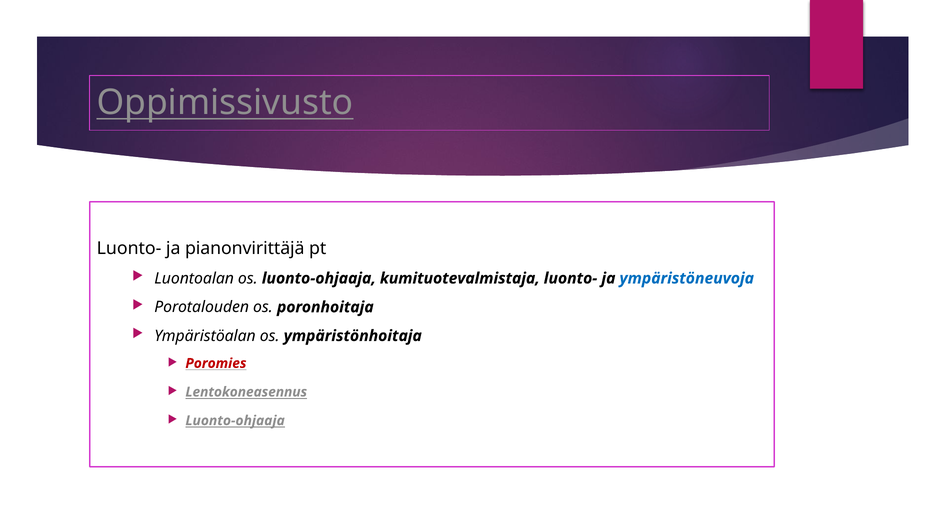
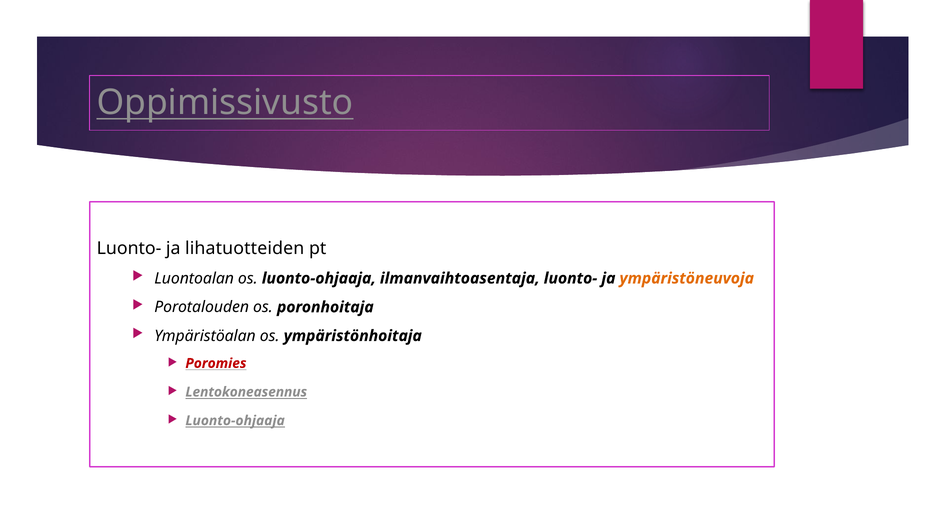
pianonvirittäjä: pianonvirittäjä -> lihatuotteiden
kumituotevalmistaja: kumituotevalmistaja -> ilmanvaihtoasentaja
ympäristöneuvoja colour: blue -> orange
